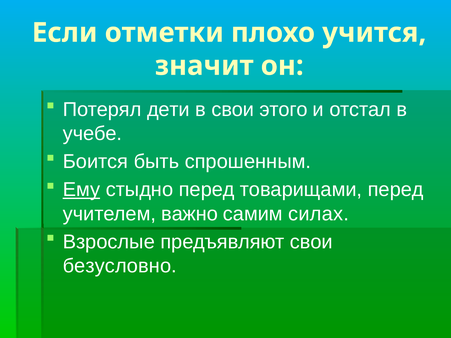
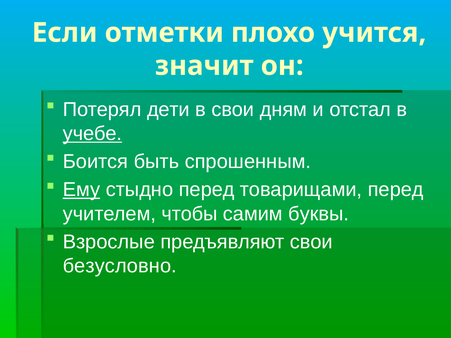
этого: этого -> дням
учебе underline: none -> present
важно: важно -> чтобы
силах: силах -> буквы
